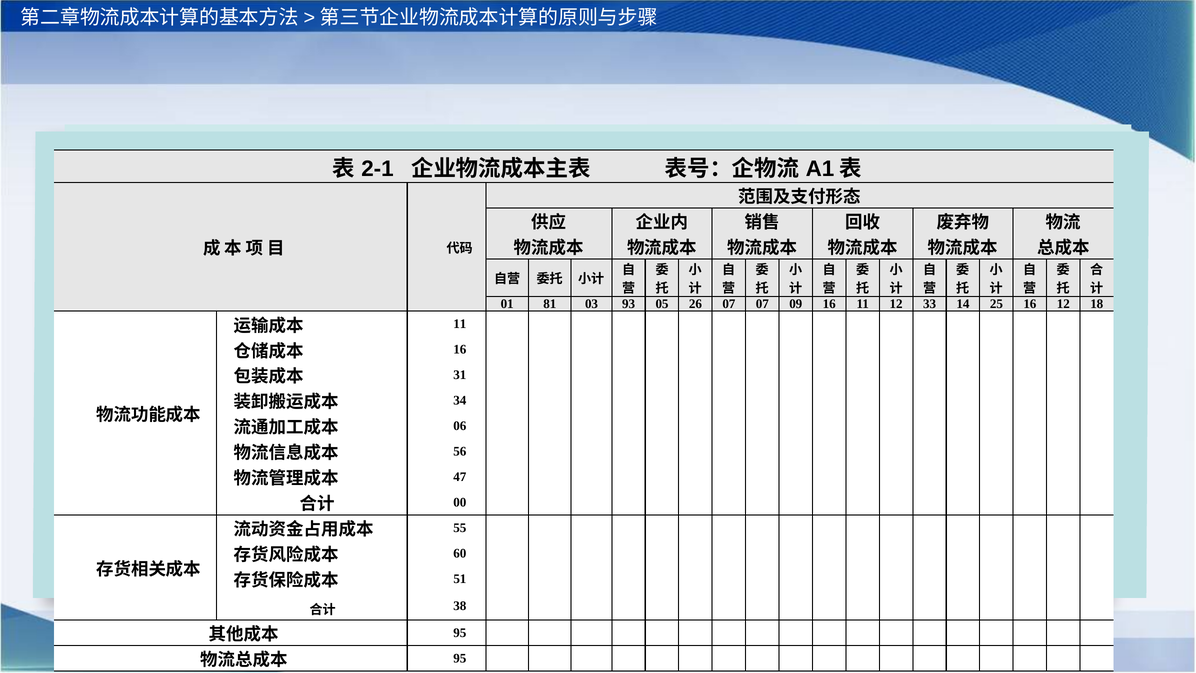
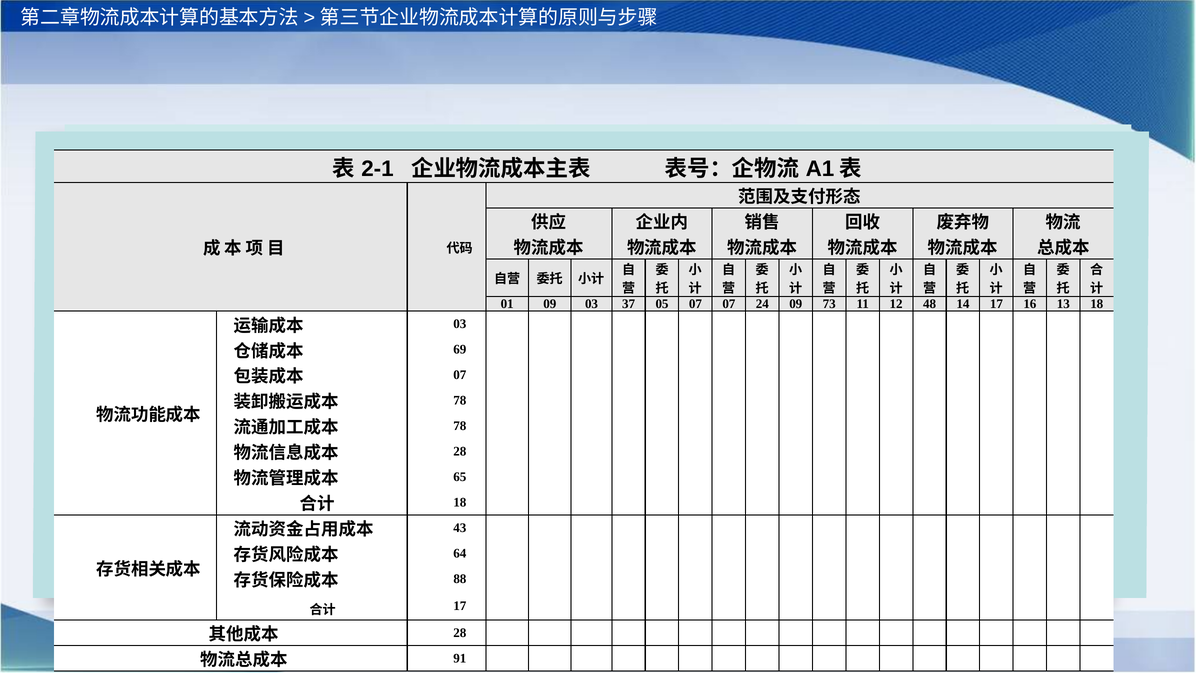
01 81: 81 -> 09
93: 93 -> 37
05 26: 26 -> 07
07 07: 07 -> 24
09 16: 16 -> 73
33: 33 -> 48
14 25: 25 -> 17
16 12: 12 -> 13
11 at (460, 324): 11 -> 03
16 at (460, 349): 16 -> 69
31 at (460, 375): 31 -> 07
34 at (460, 400): 34 -> 78
06 at (460, 426): 06 -> 78
56 at (460, 451): 56 -> 28
47: 47 -> 65
00 at (460, 502): 00 -> 18
55: 55 -> 43
60: 60 -> 64
51: 51 -> 88
38 at (460, 606): 38 -> 17
95 at (460, 633): 95 -> 28
95 at (460, 658): 95 -> 91
